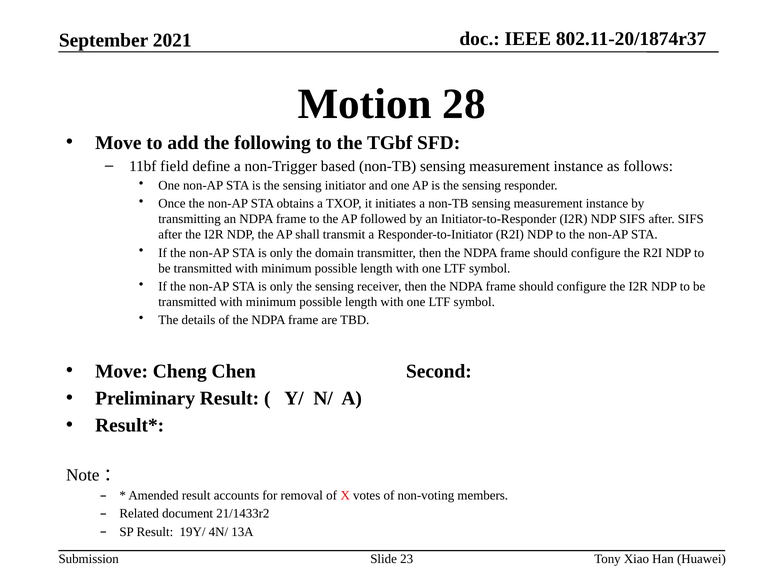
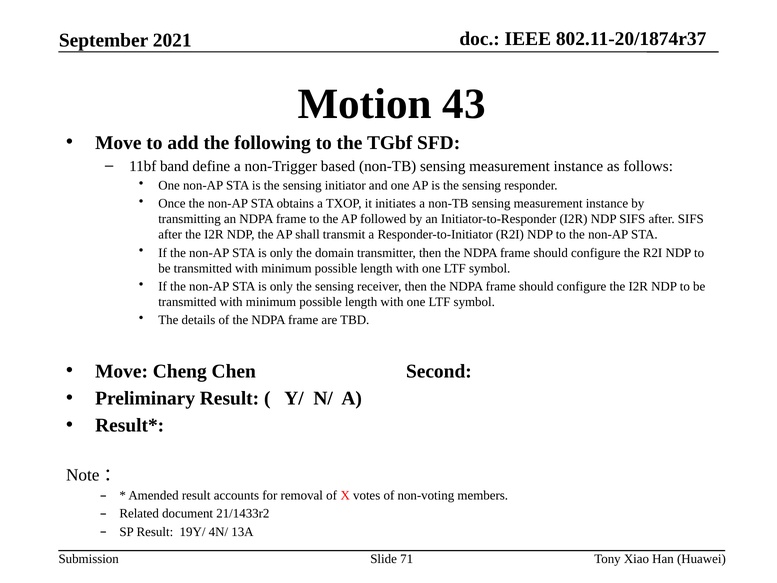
28: 28 -> 43
field: field -> band
23: 23 -> 71
